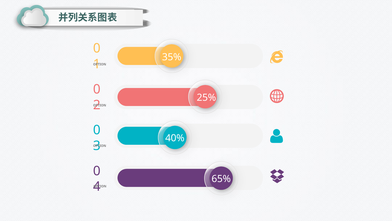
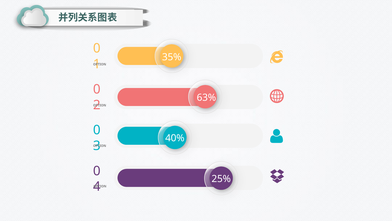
25%: 25% -> 63%
65%: 65% -> 25%
